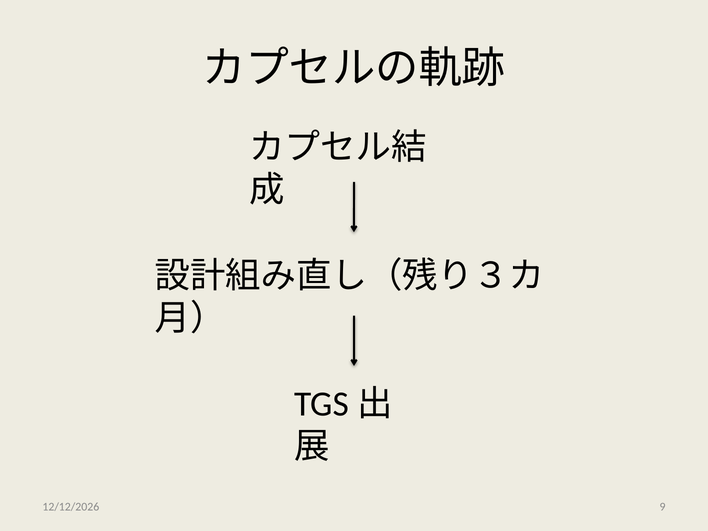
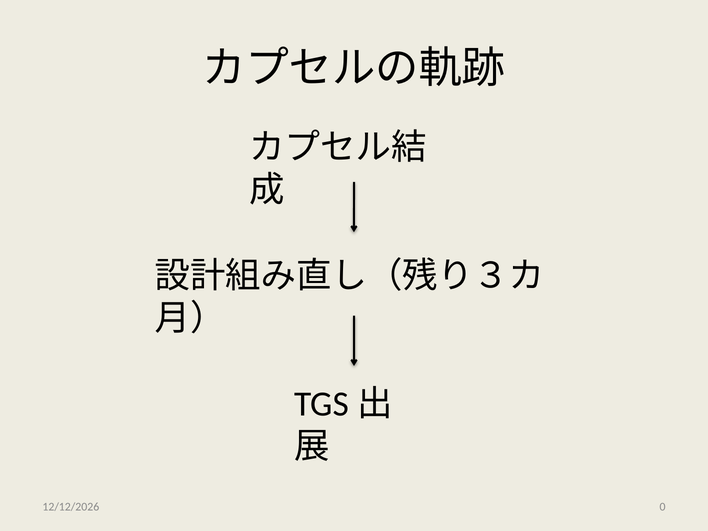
9: 9 -> 0
